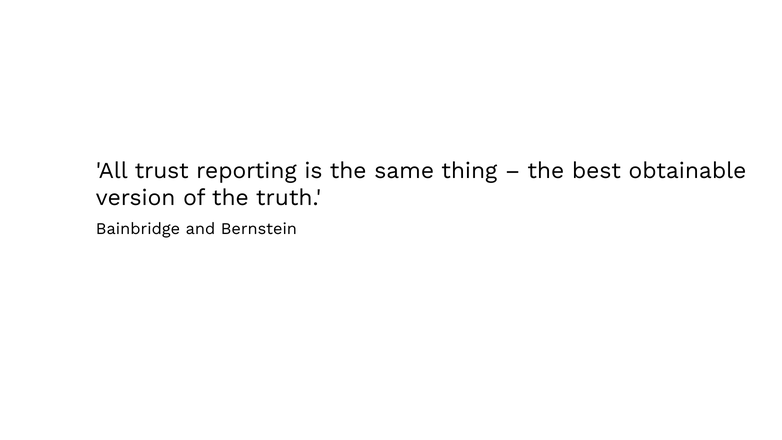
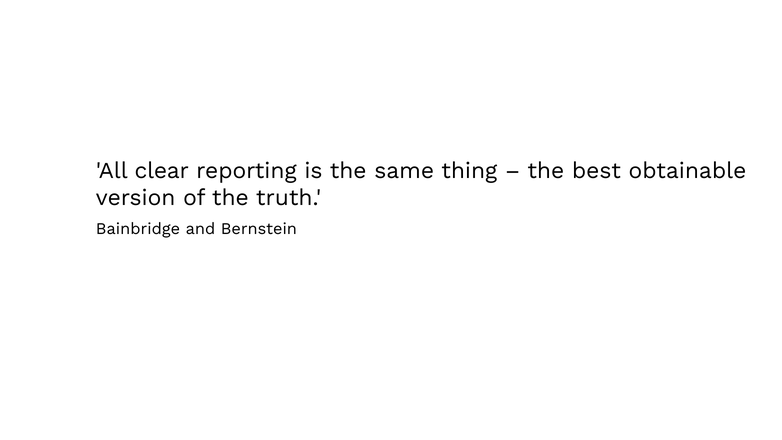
trust: trust -> clear
